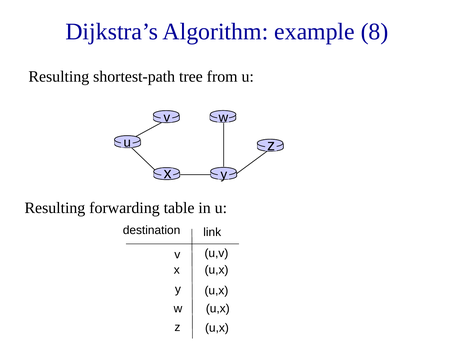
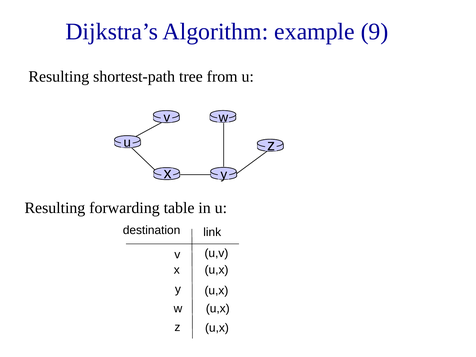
8: 8 -> 9
